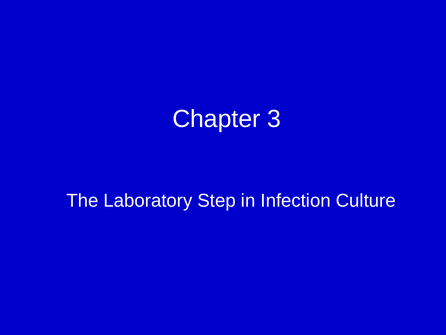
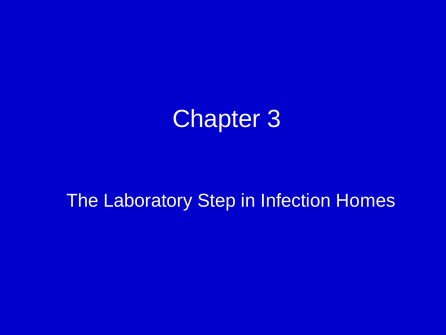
Culture: Culture -> Homes
